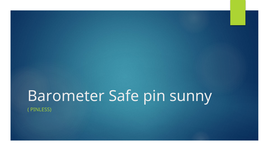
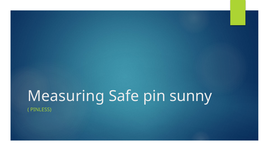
Barometer: Barometer -> Measuring
